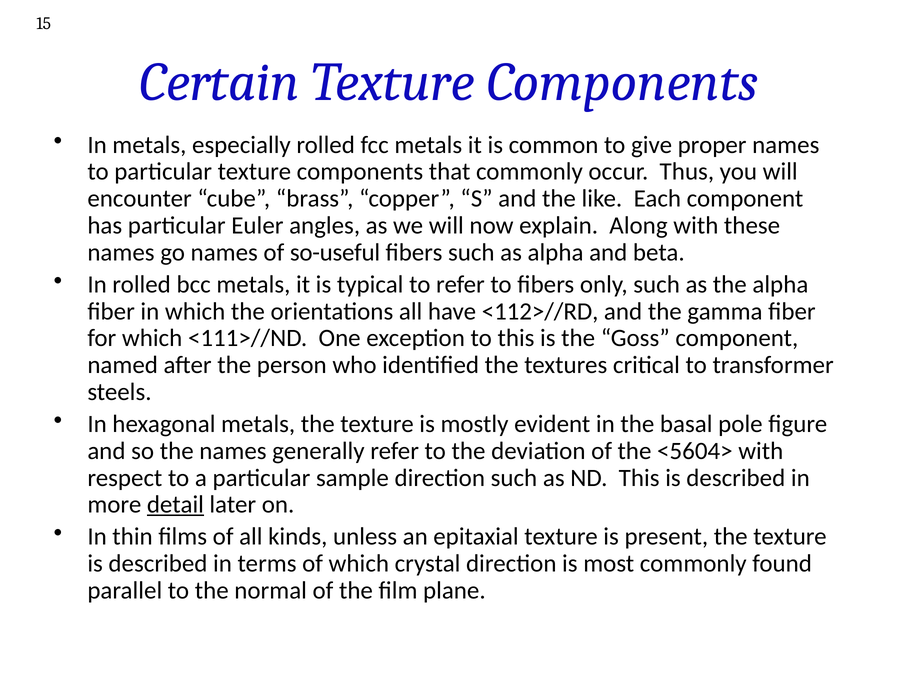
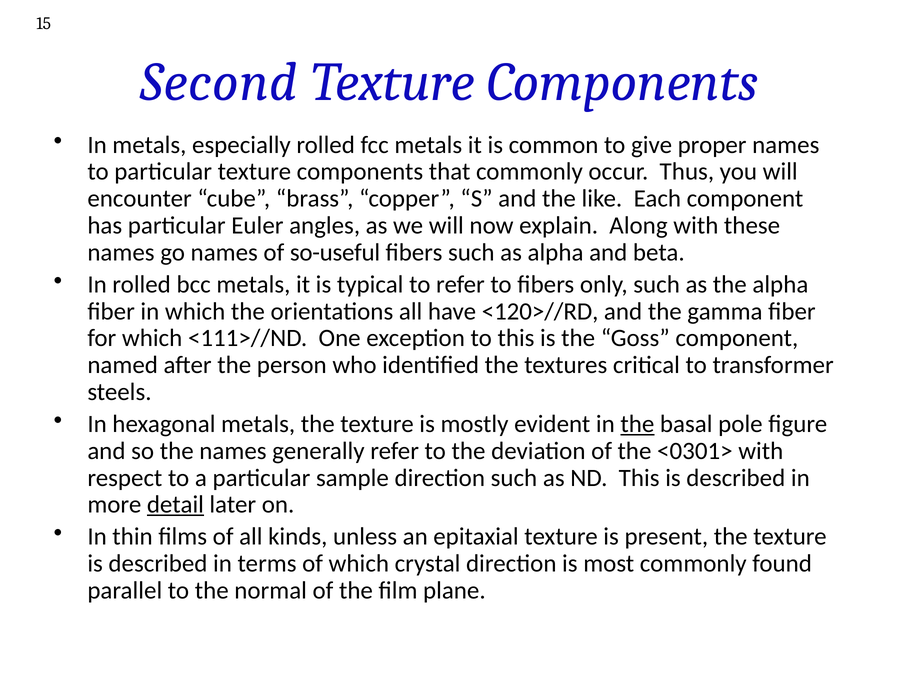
Certain: Certain -> Second
<112>//RD: <112>//RD -> <120>//RD
the at (637, 424) underline: none -> present
<5604>: <5604> -> <0301>
